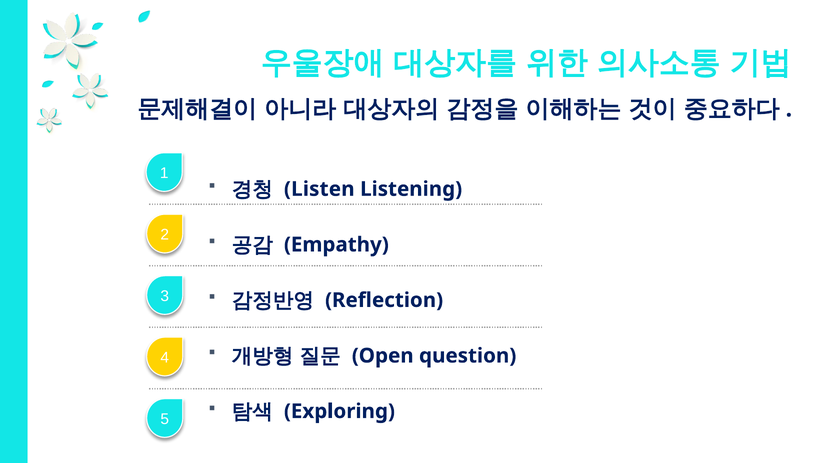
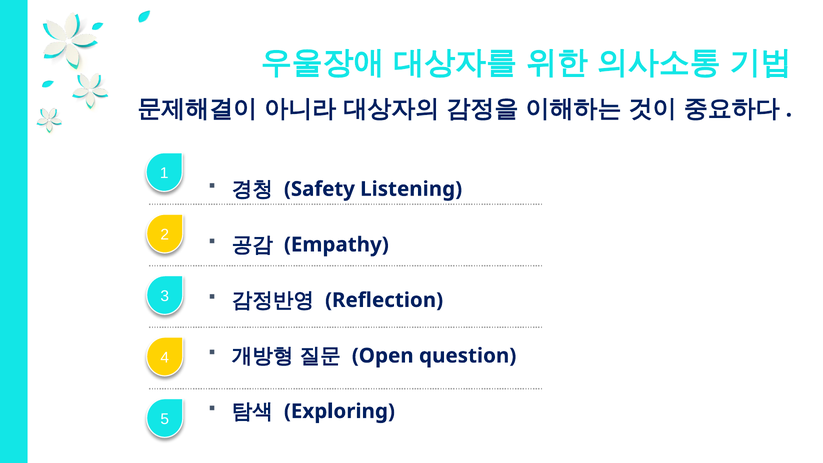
Listen: Listen -> Safety
